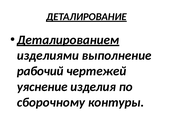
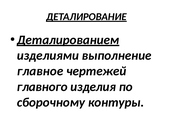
рабочий: рабочий -> главное
уяснение: уяснение -> главного
